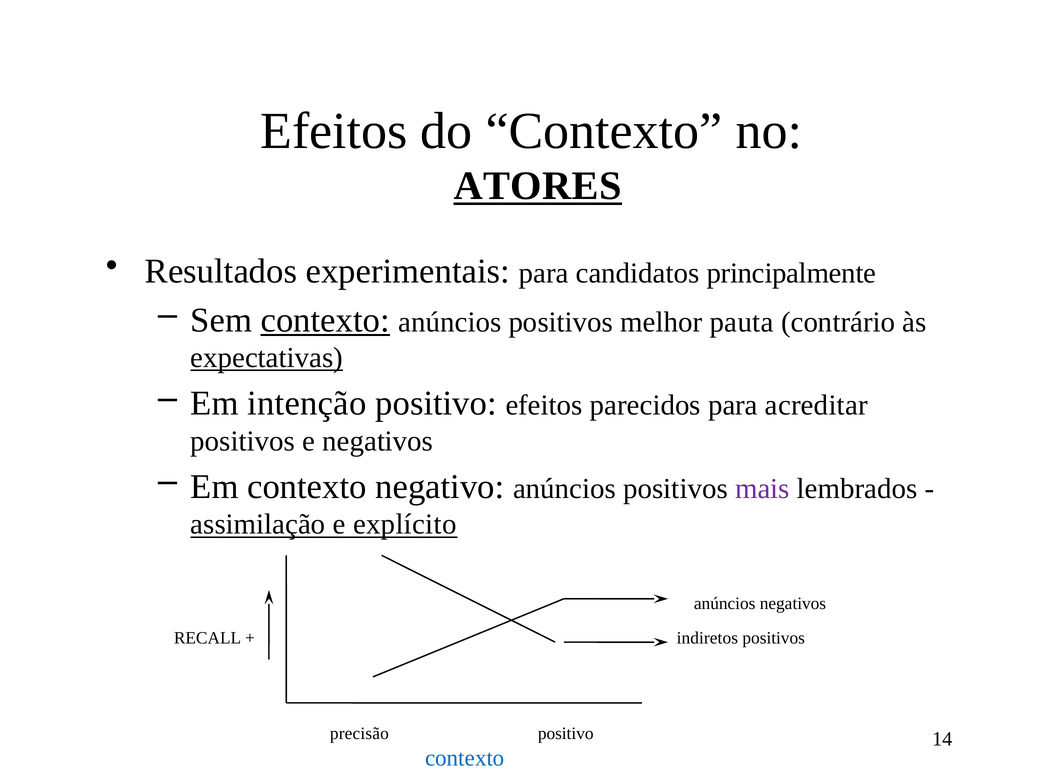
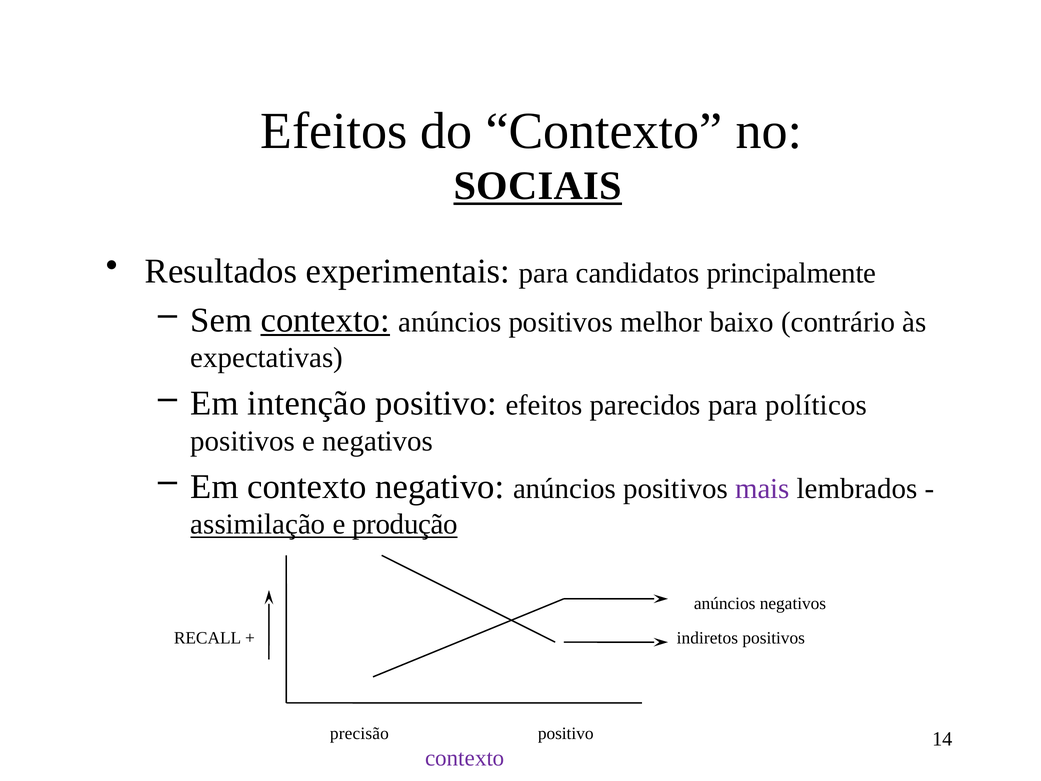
ATORES: ATORES -> SOCIAIS
pauta: pauta -> baixo
expectativas underline: present -> none
acreditar: acreditar -> políticos
explícito: explícito -> produção
contexto at (465, 758) colour: blue -> purple
